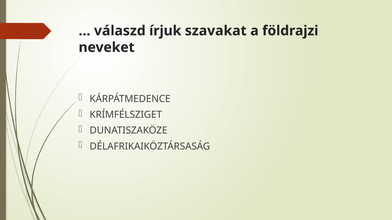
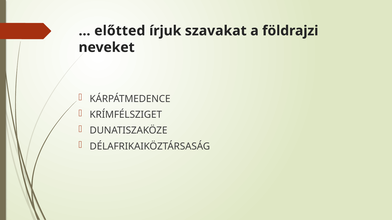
válaszd: válaszd -> előtted
